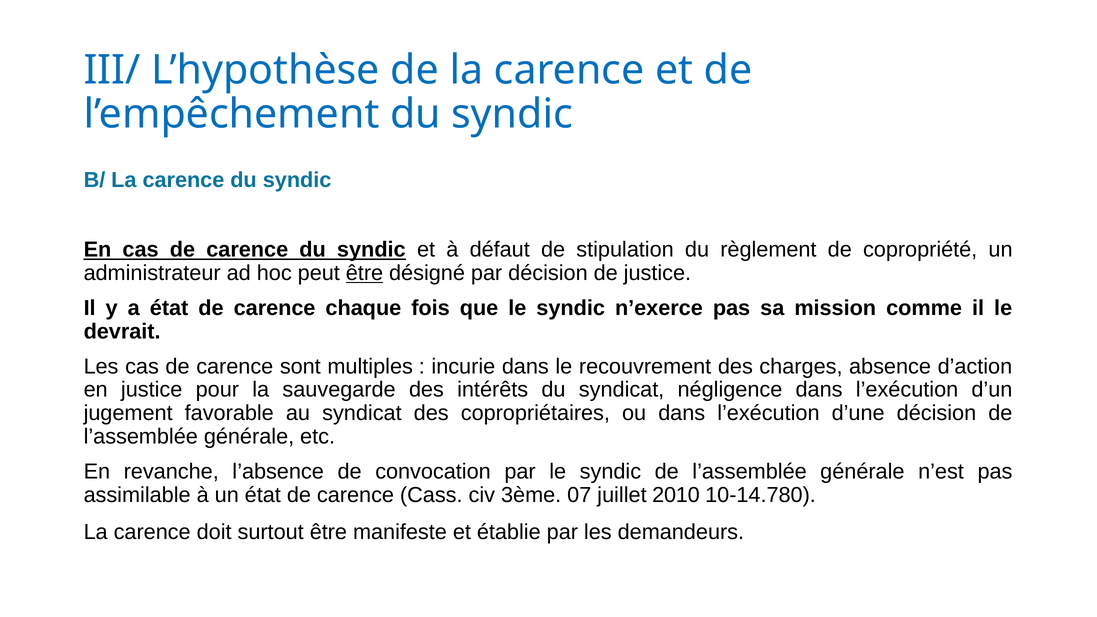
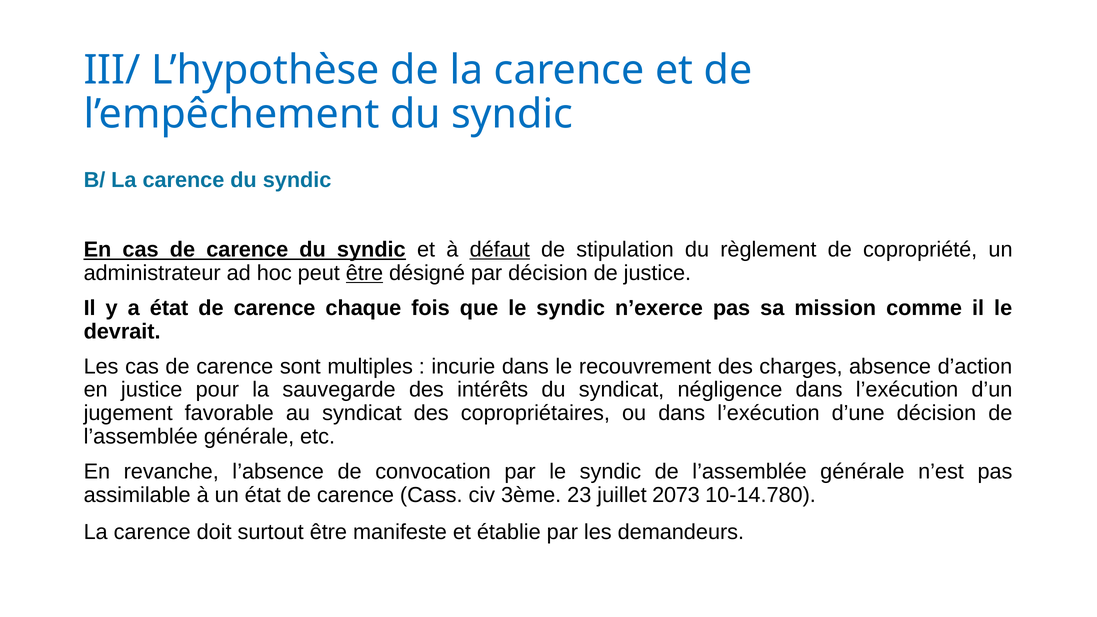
défaut underline: none -> present
07: 07 -> 23
2010: 2010 -> 2073
